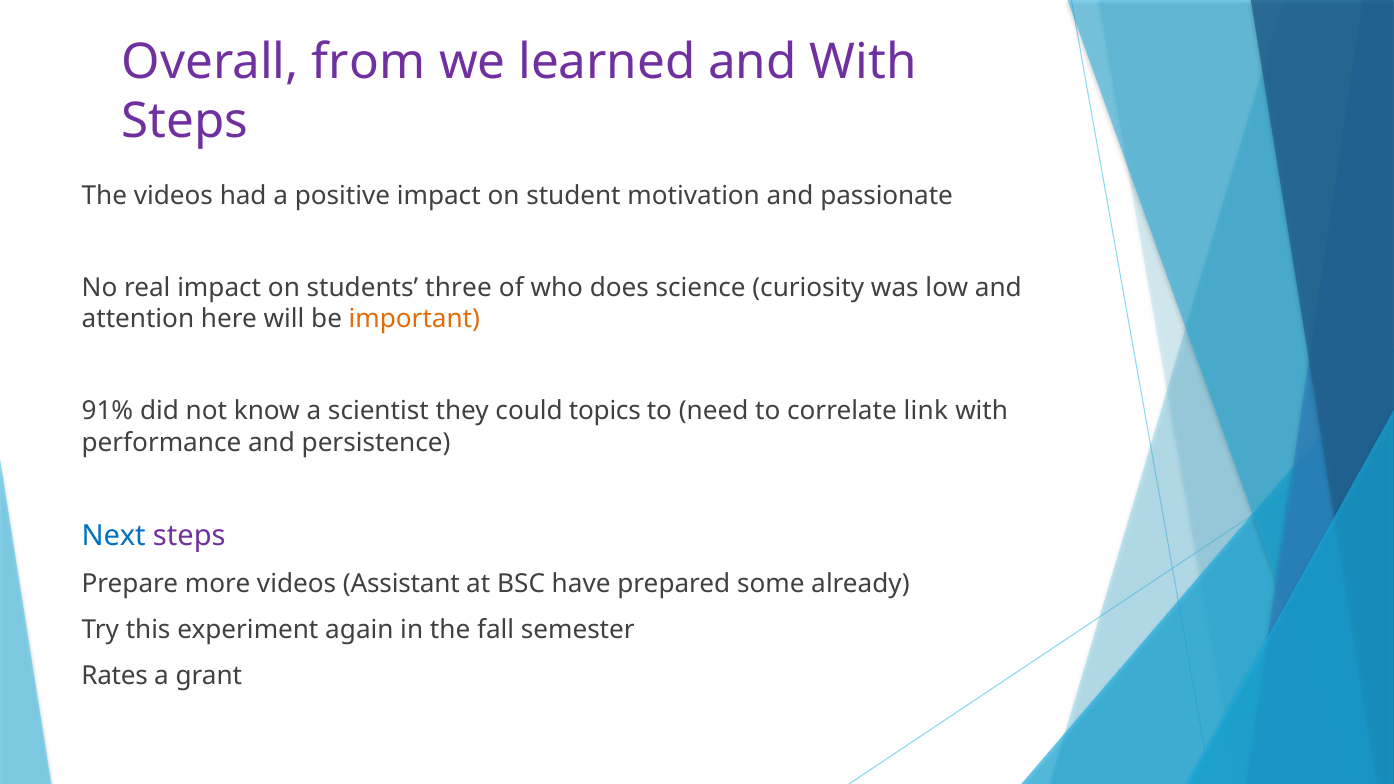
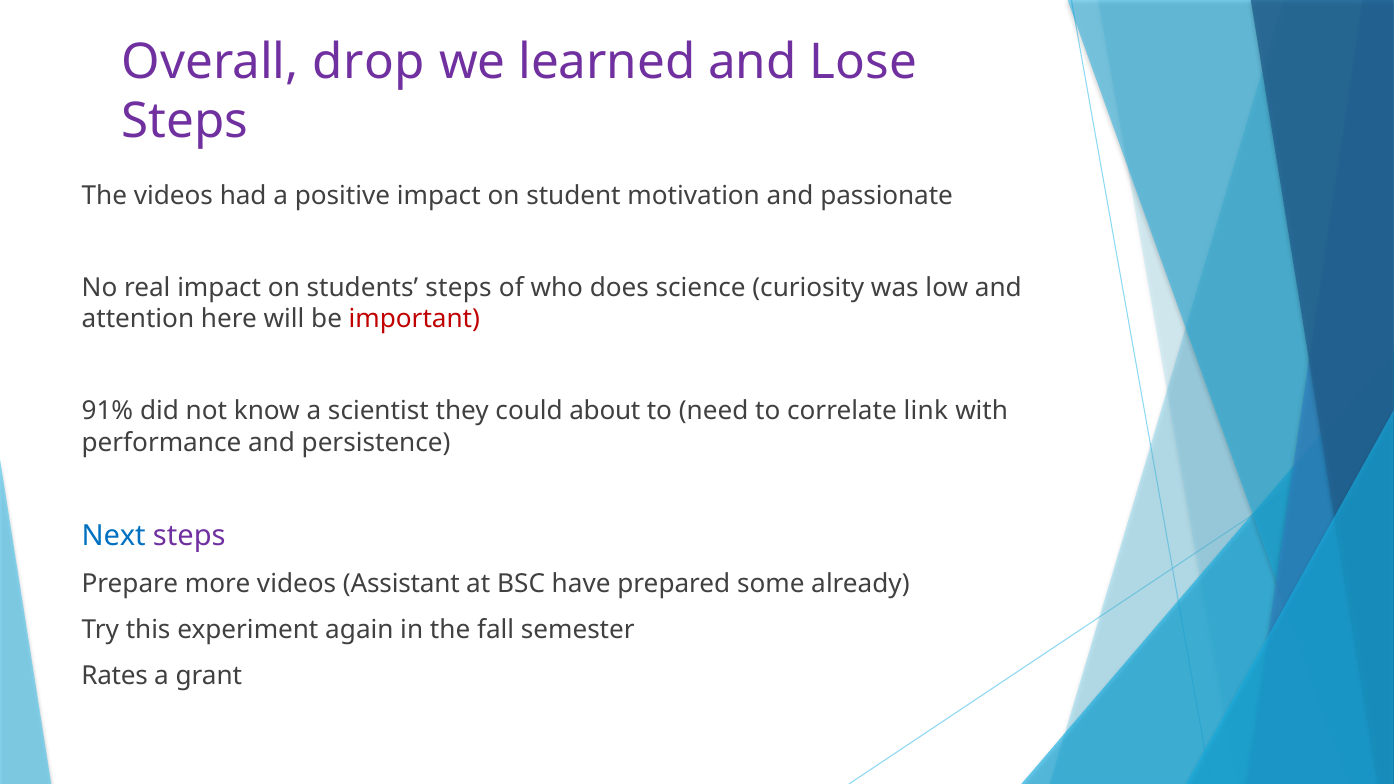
from: from -> drop
and With: With -> Lose
students three: three -> steps
important colour: orange -> red
topics: topics -> about
